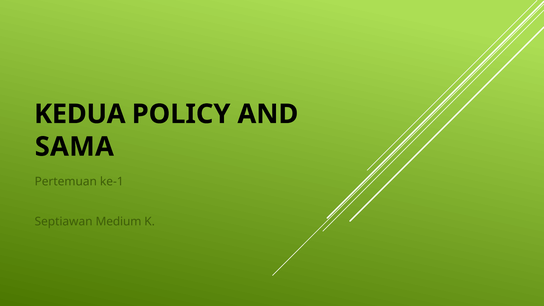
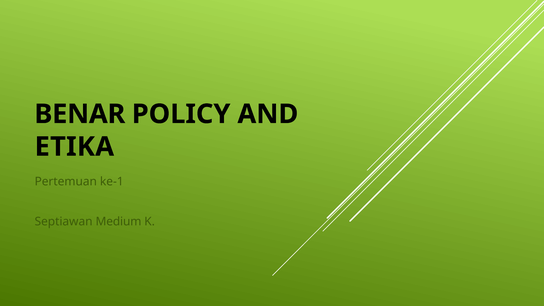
KEDUA: KEDUA -> BENAR
SAMA: SAMA -> ETIKA
